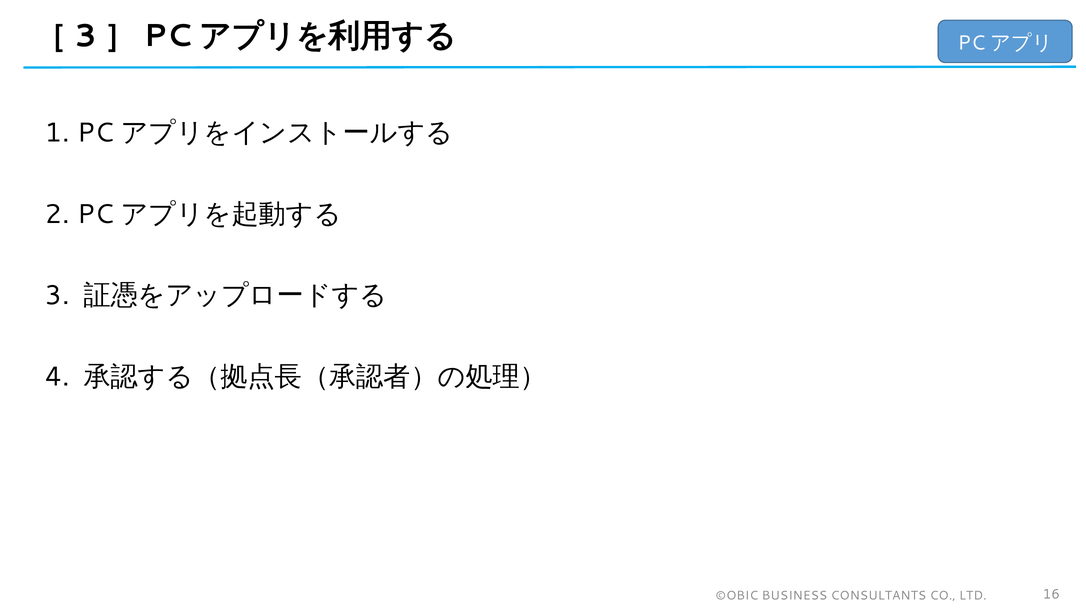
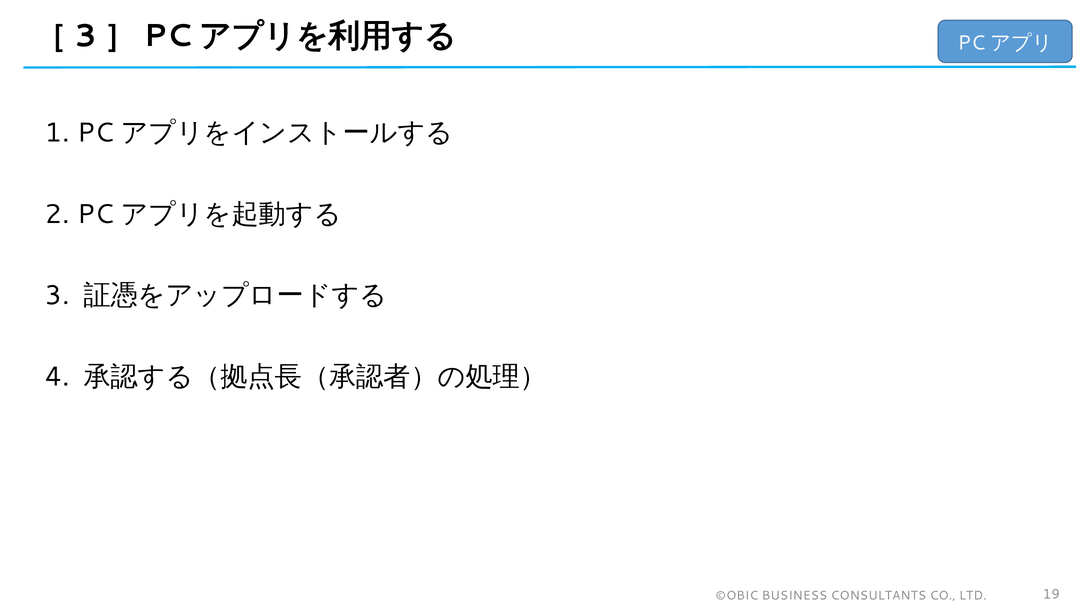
16: 16 -> 19
